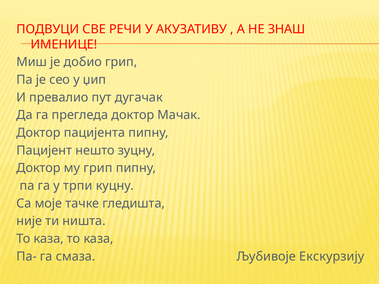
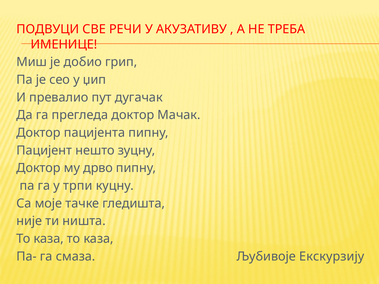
ЗНАШ: ЗНАШ -> ТРЕБА
му грип: грип -> дрво
